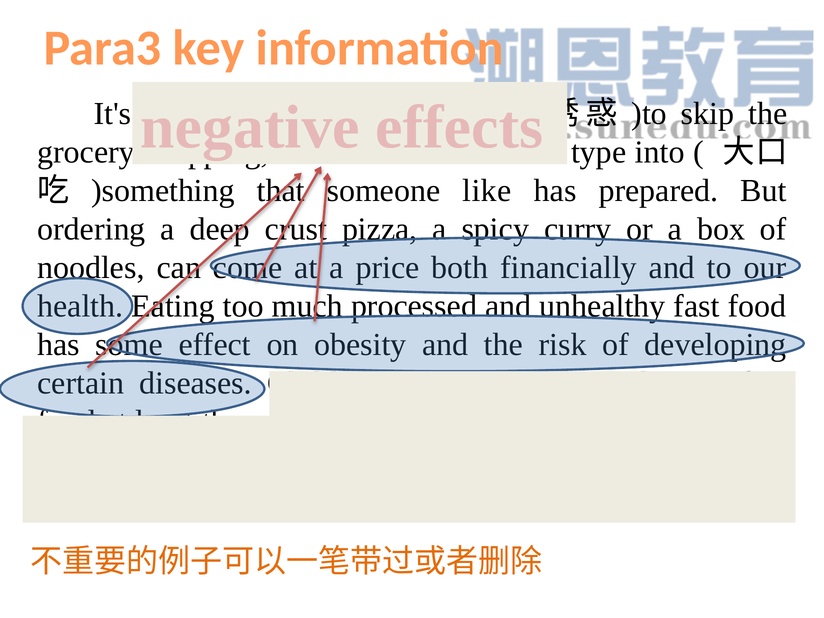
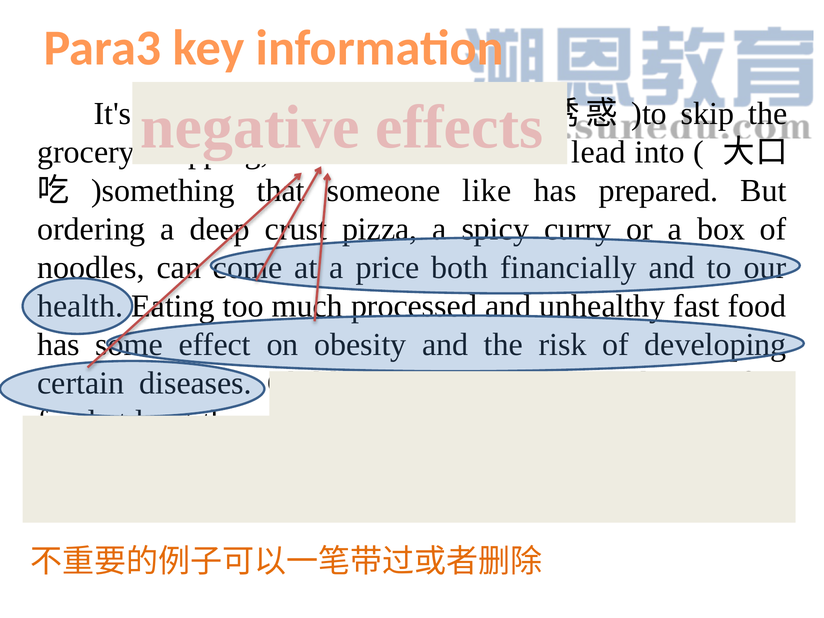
type: type -> lead
